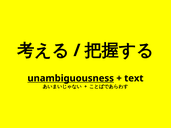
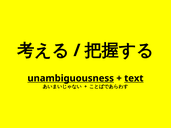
text underline: none -> present
